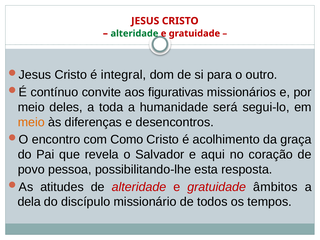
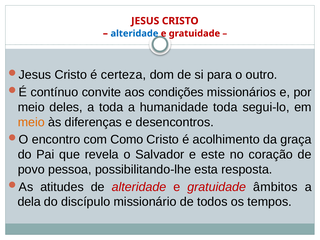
alteridade at (134, 33) colour: green -> blue
integral: integral -> certeza
figurativas: figurativas -> condições
humanidade será: será -> toda
aqui: aqui -> este
